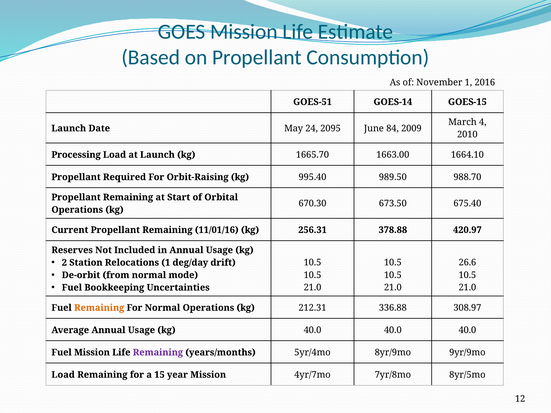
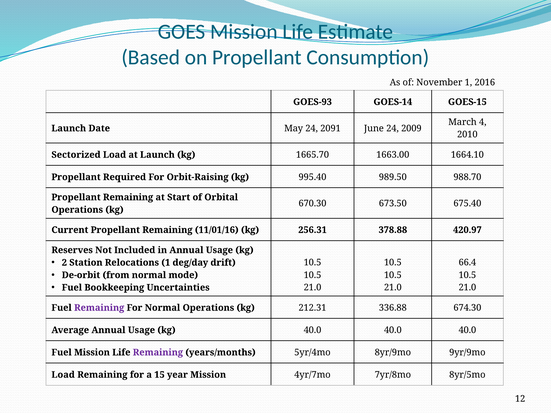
GOES-51: GOES-51 -> GOES-93
2095: 2095 -> 2091
June 84: 84 -> 24
Processing: Processing -> Sectorized
26.6: 26.6 -> 66.4
Remaining at (99, 308) colour: orange -> purple
308.97: 308.97 -> 674.30
